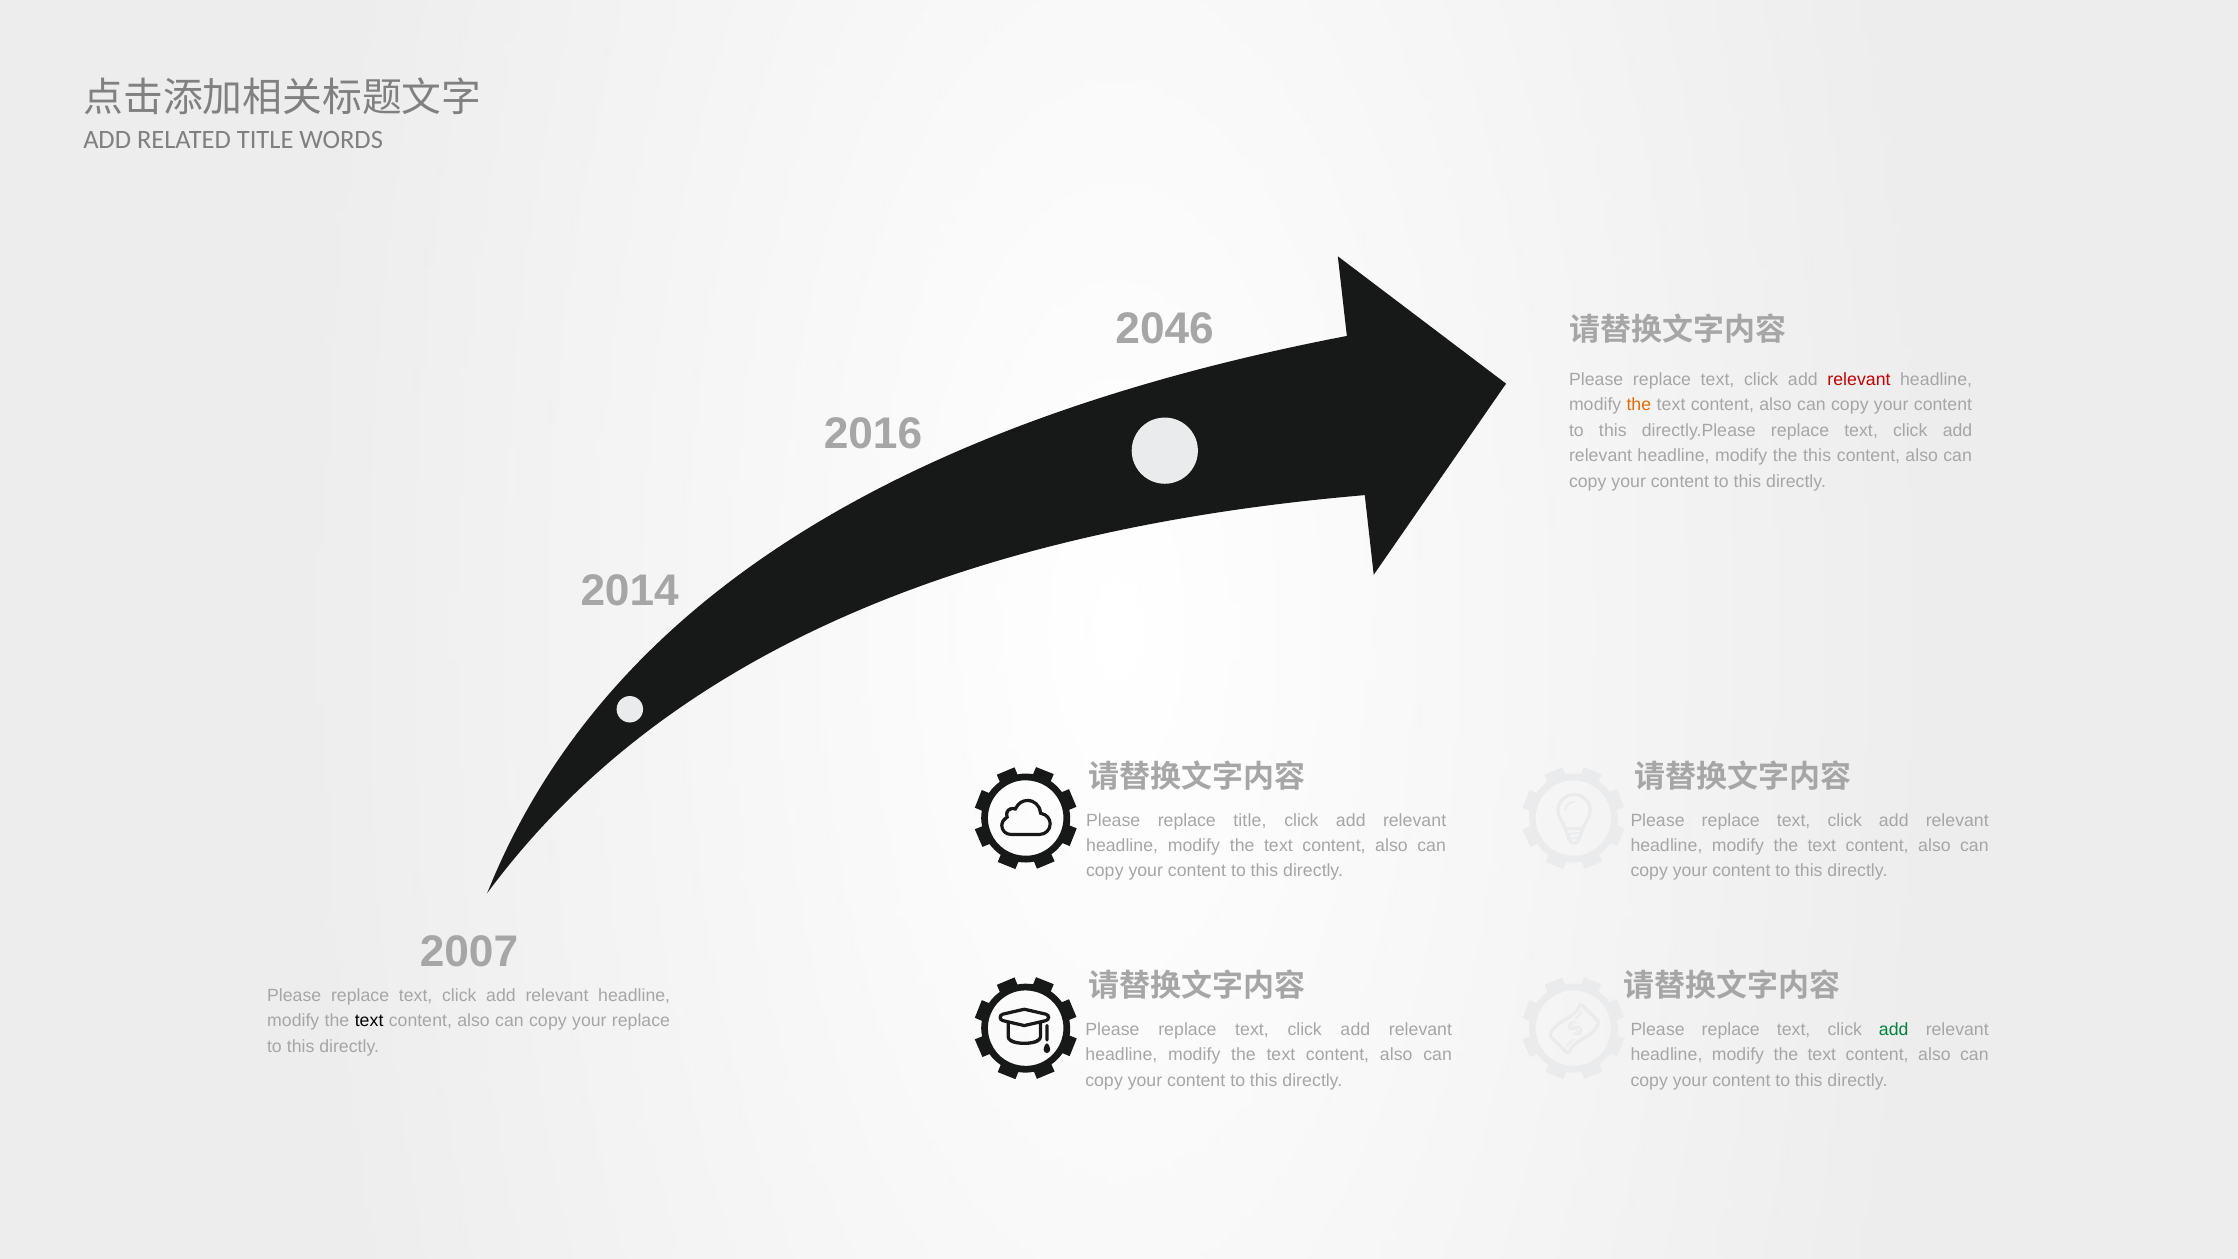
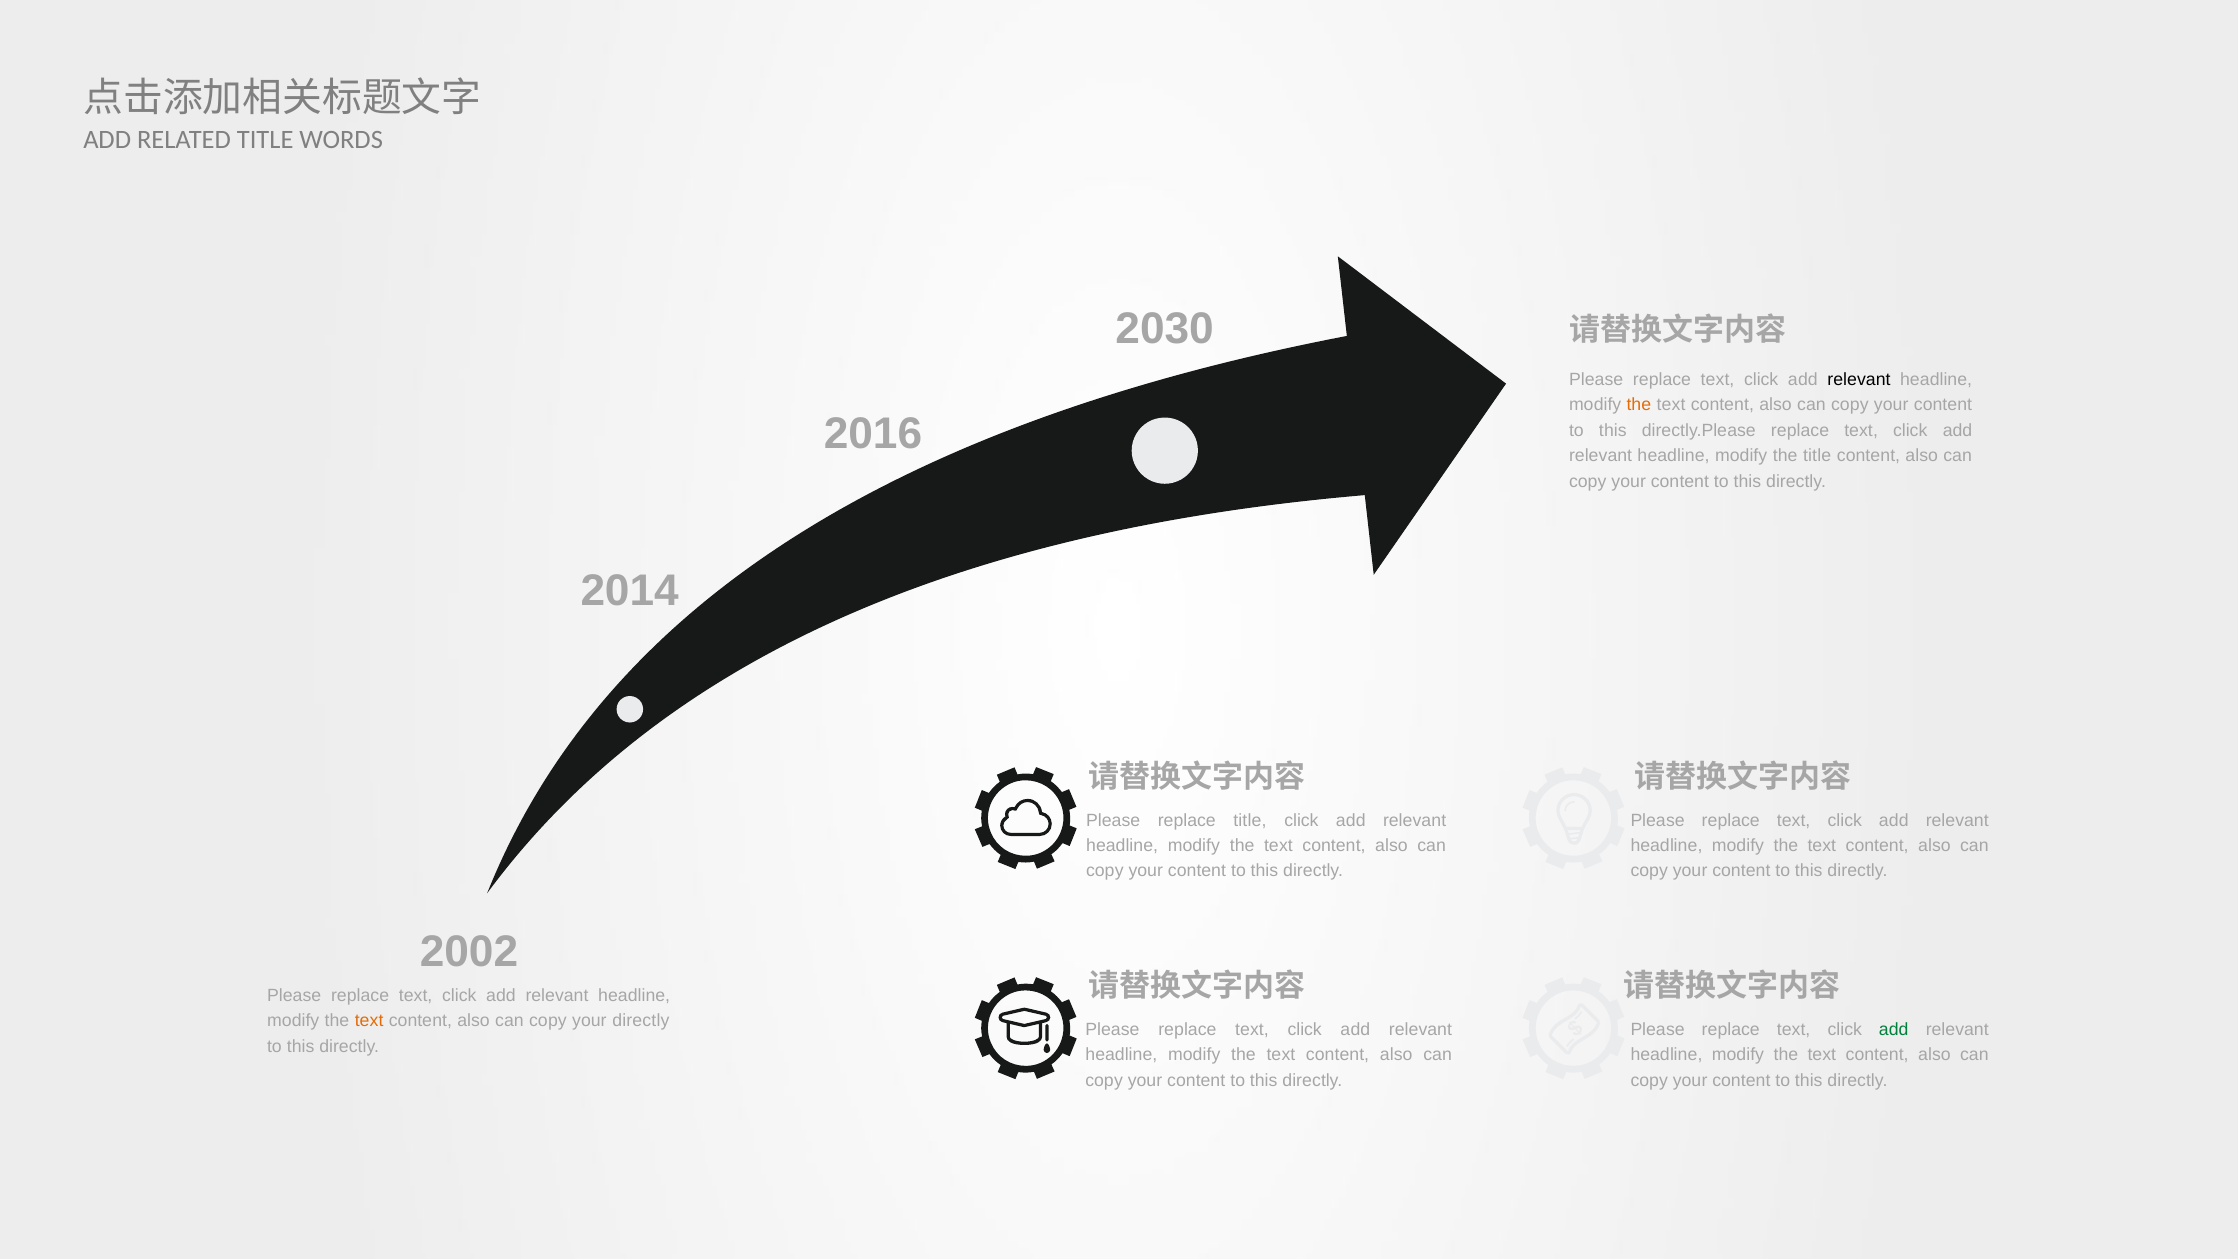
2046: 2046 -> 2030
relevant at (1859, 380) colour: red -> black
the this: this -> title
2007: 2007 -> 2002
text at (369, 1021) colour: black -> orange
your replace: replace -> directly
